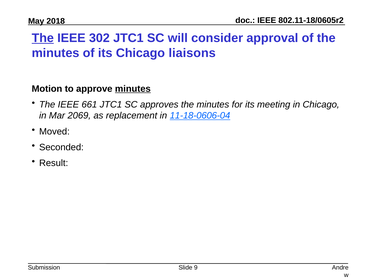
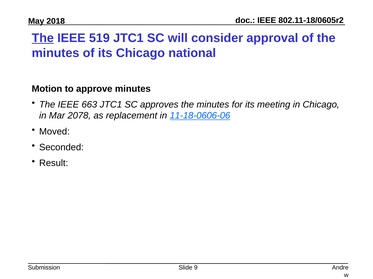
302: 302 -> 519
liaisons: liaisons -> national
minutes at (133, 89) underline: present -> none
661: 661 -> 663
2069: 2069 -> 2078
11-18-0606-04: 11-18-0606-04 -> 11-18-0606-06
